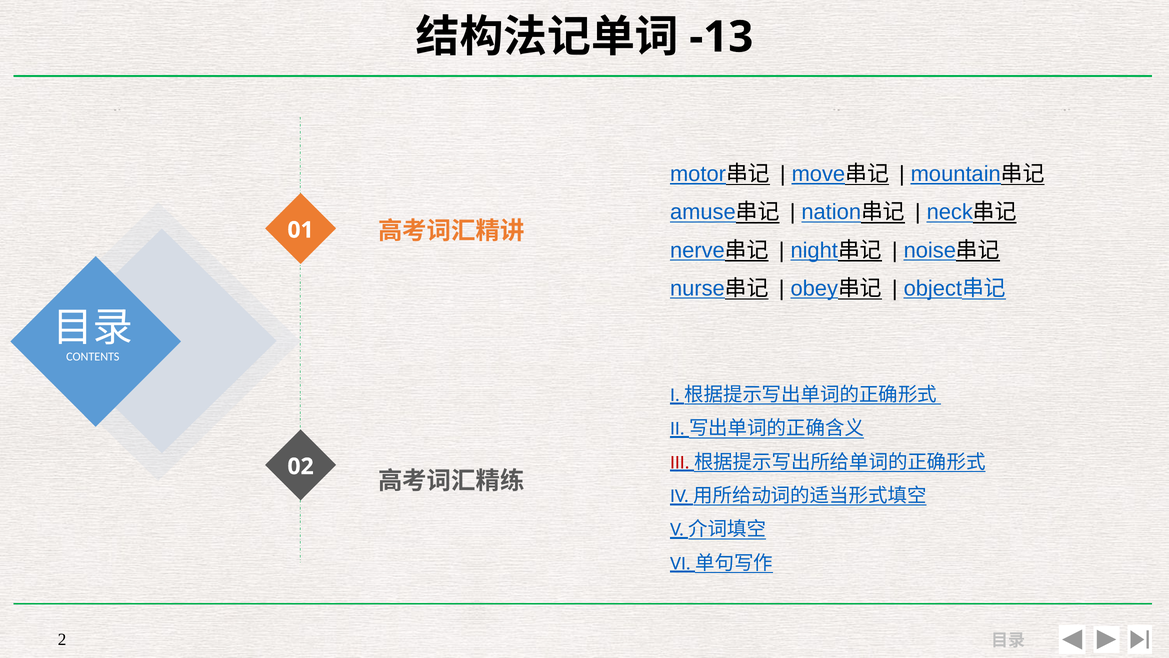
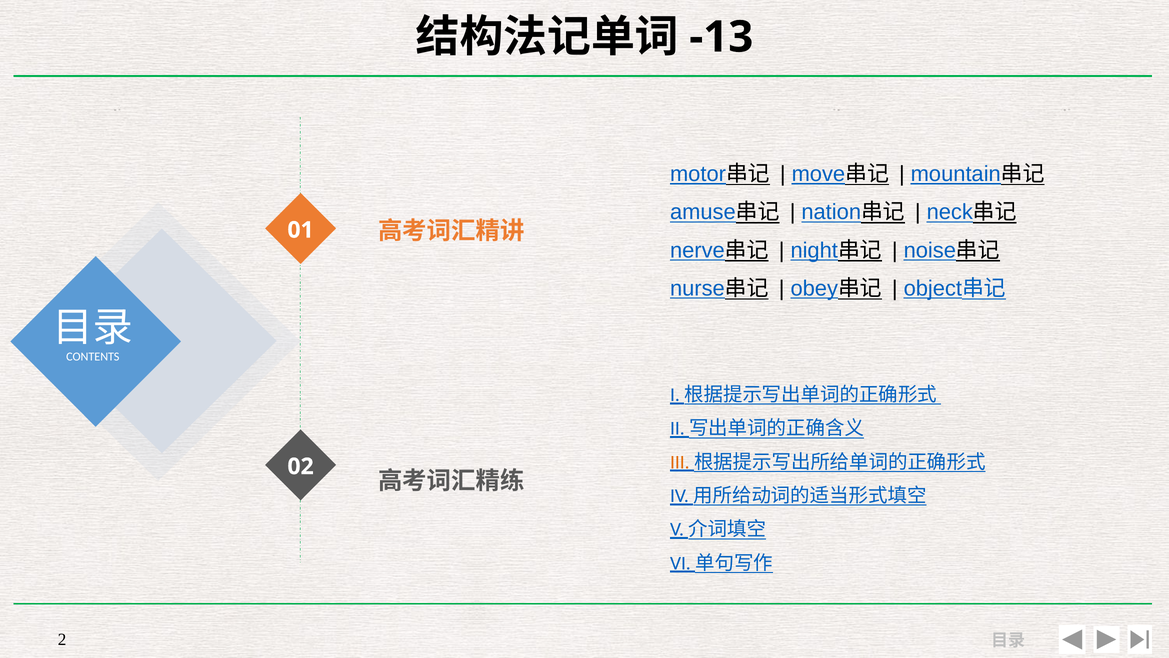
III colour: red -> orange
